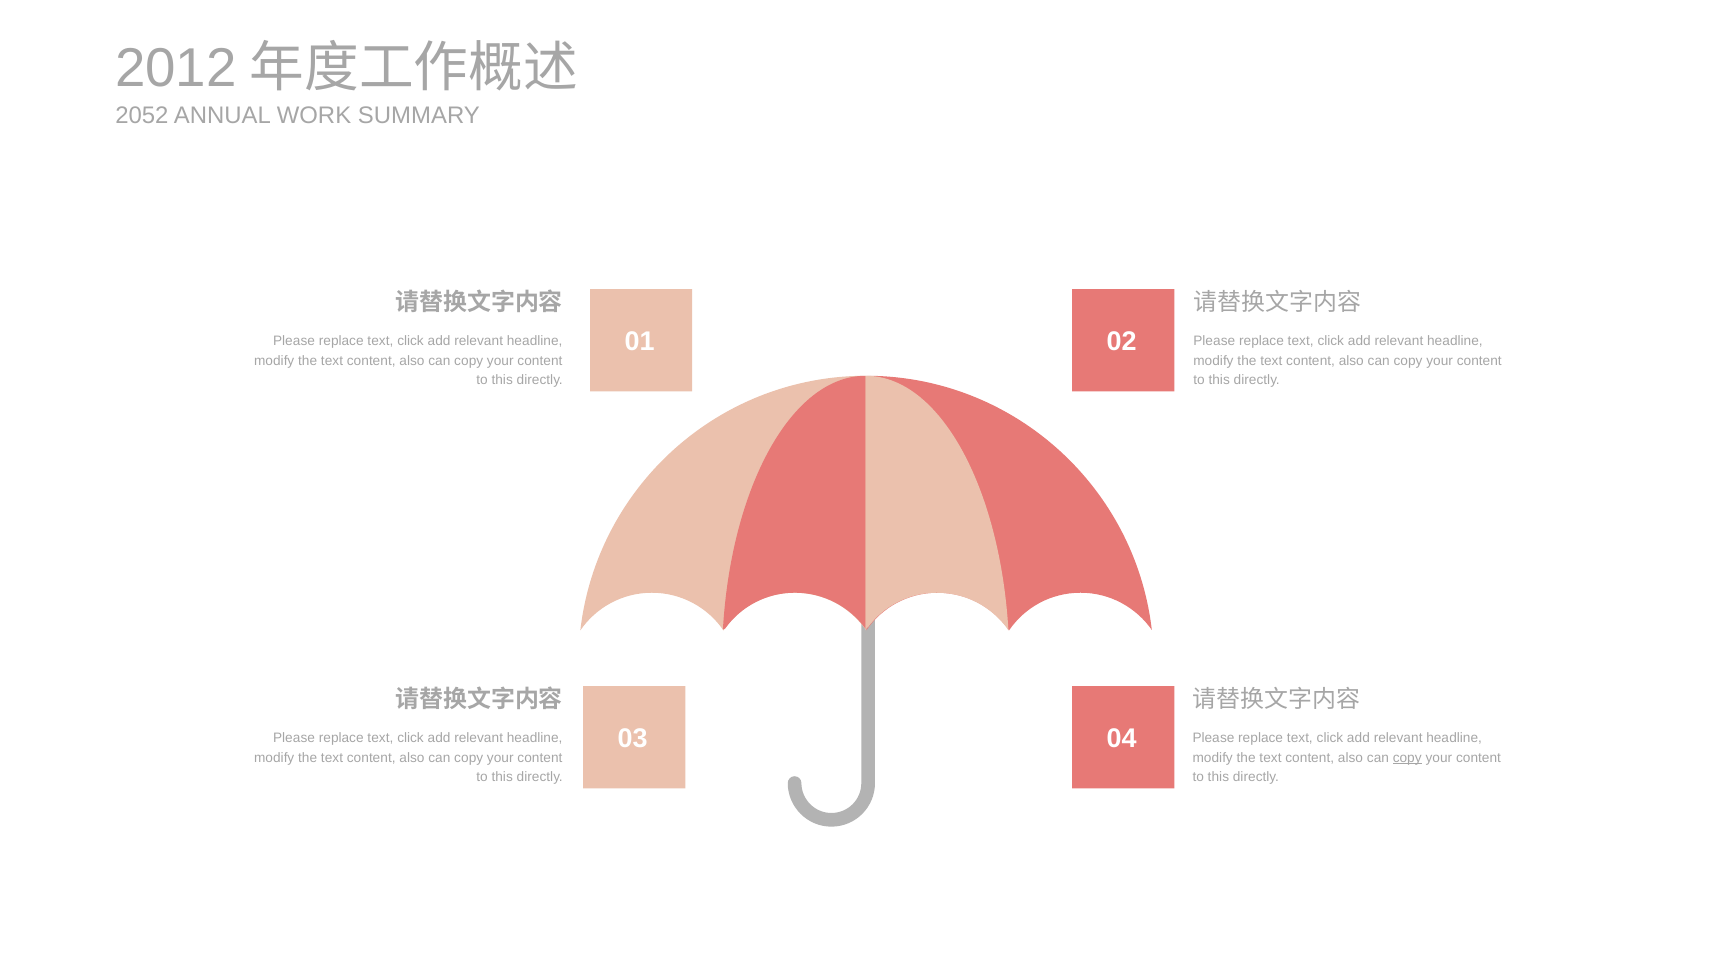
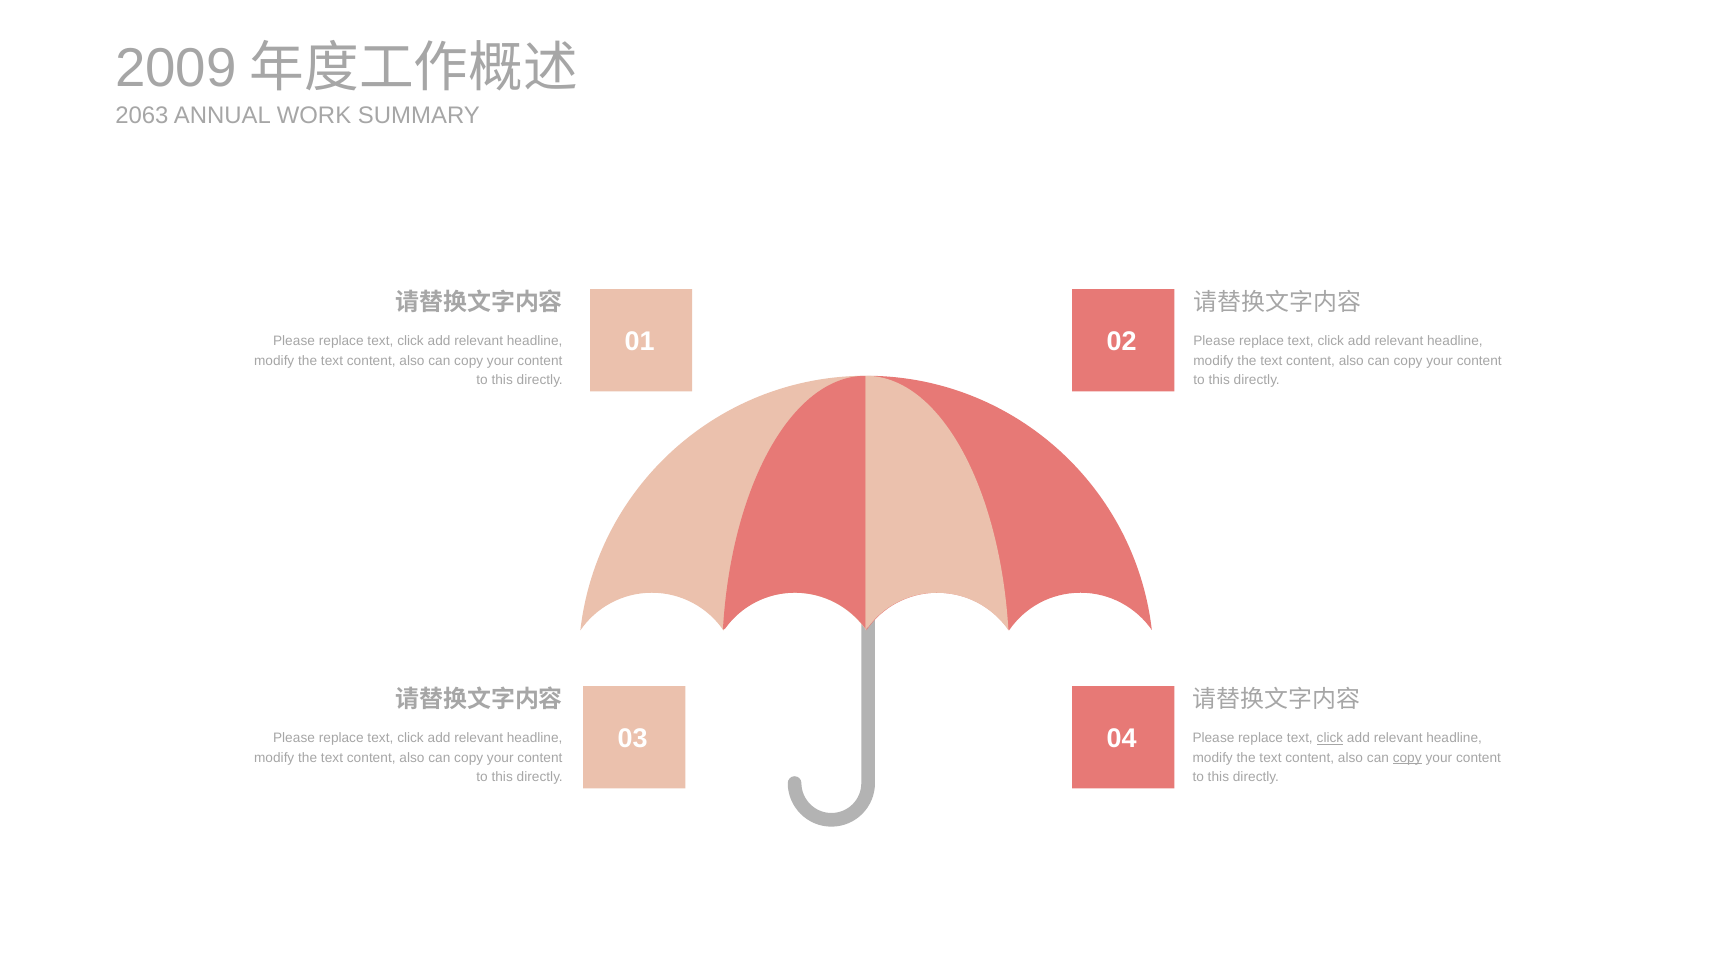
2012: 2012 -> 2009
2052: 2052 -> 2063
click at (1330, 738) underline: none -> present
